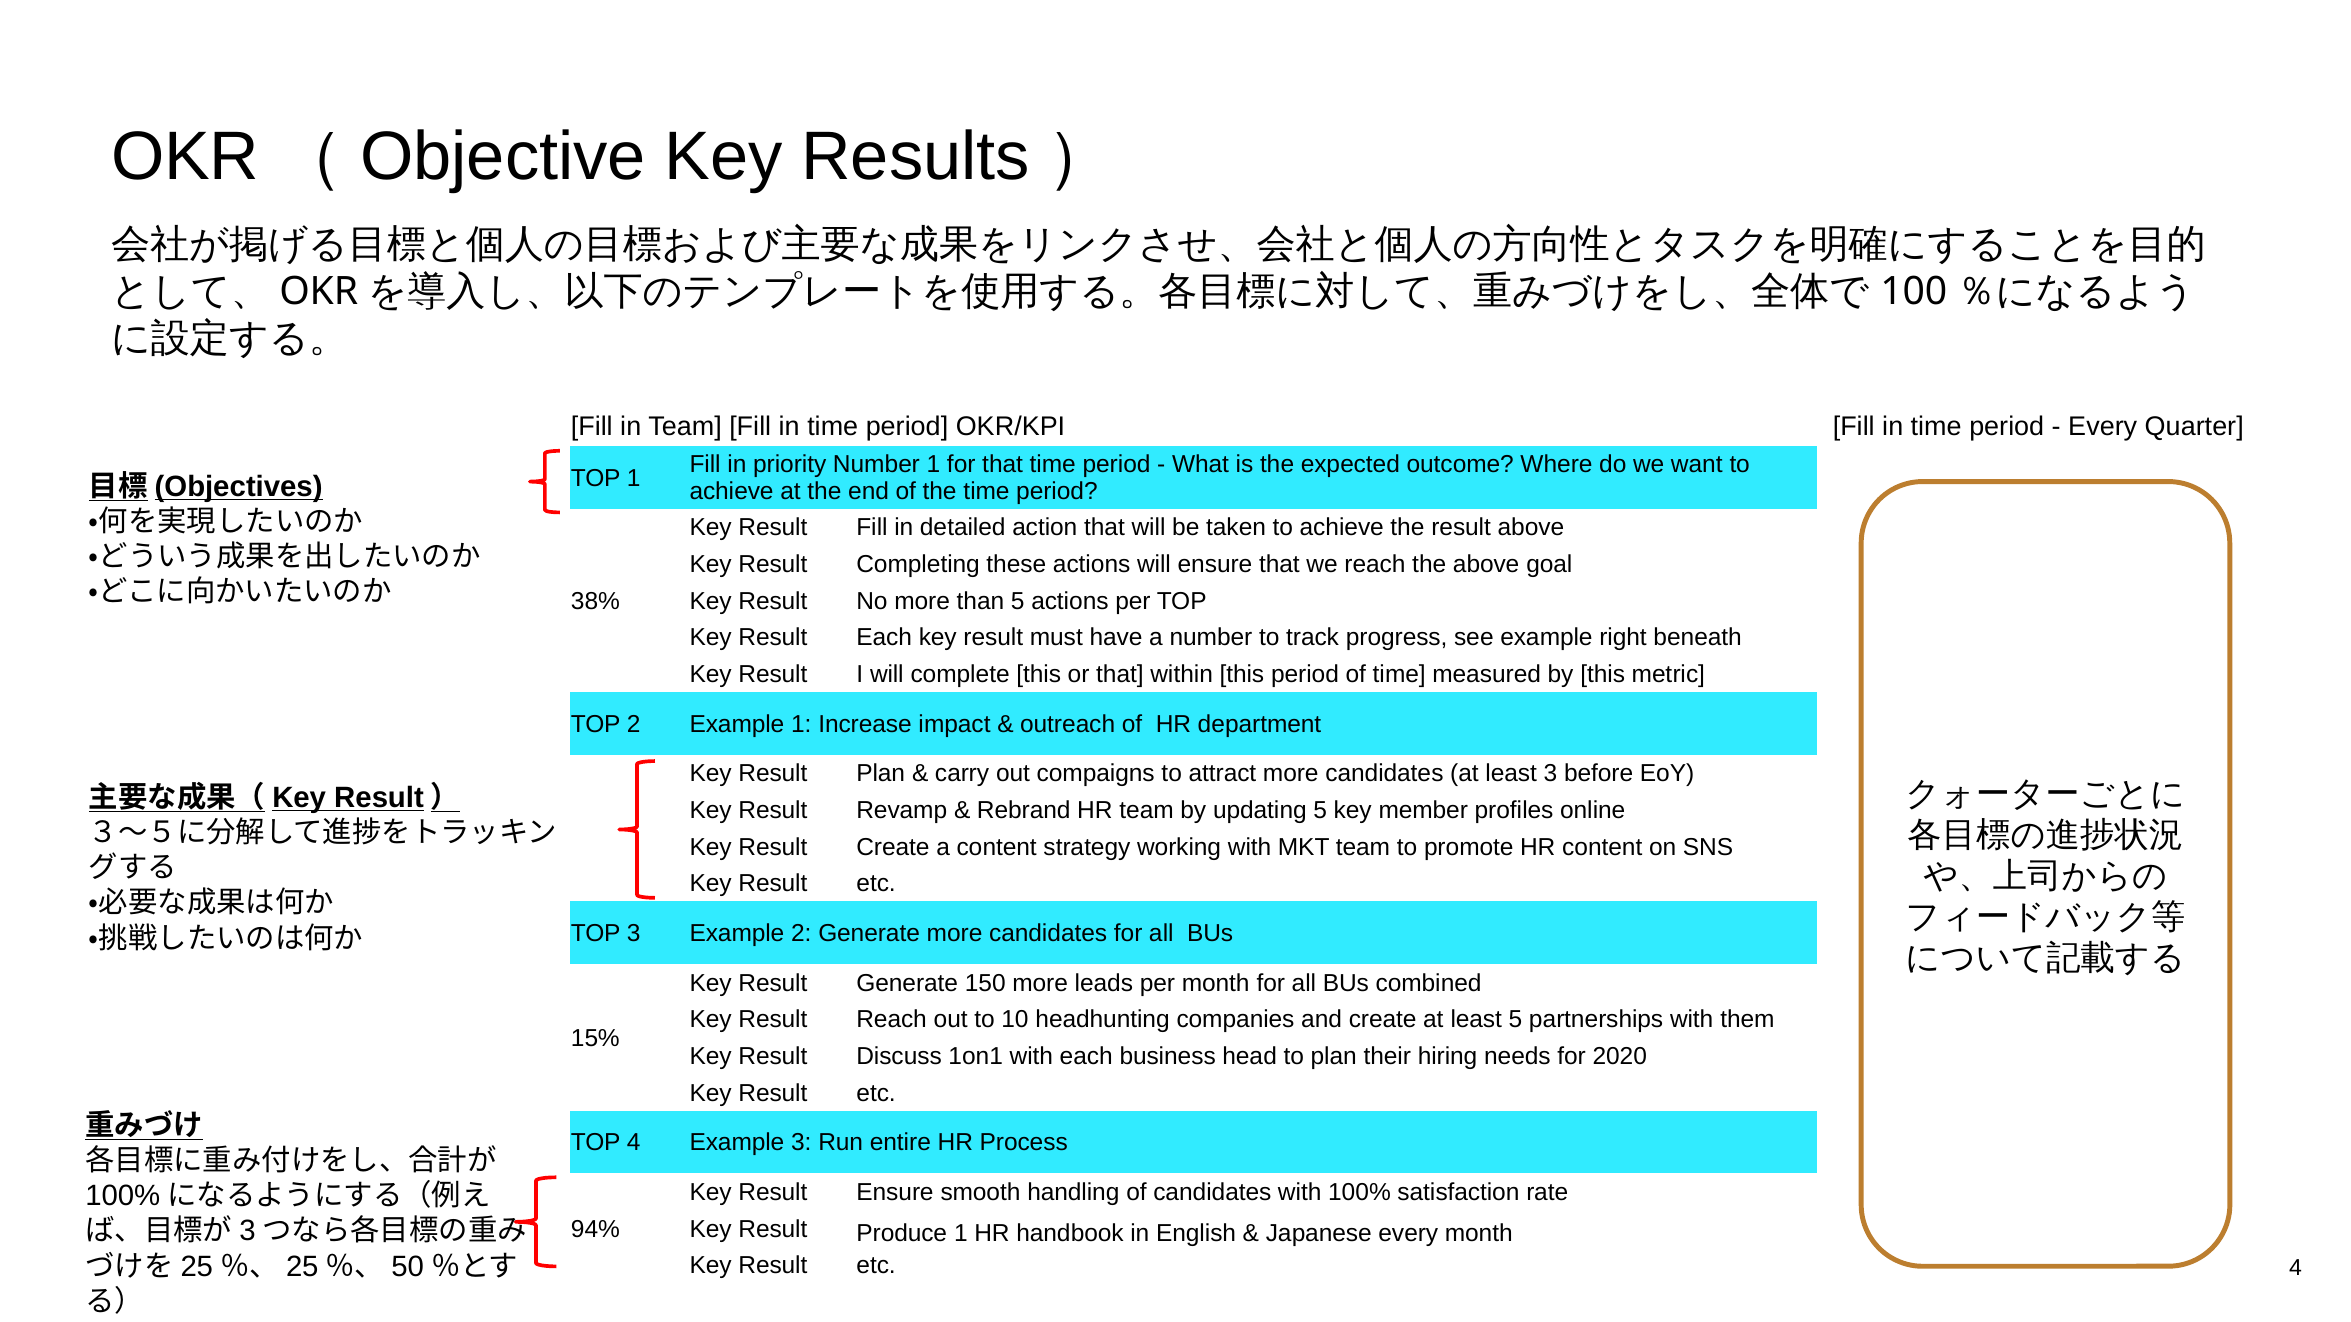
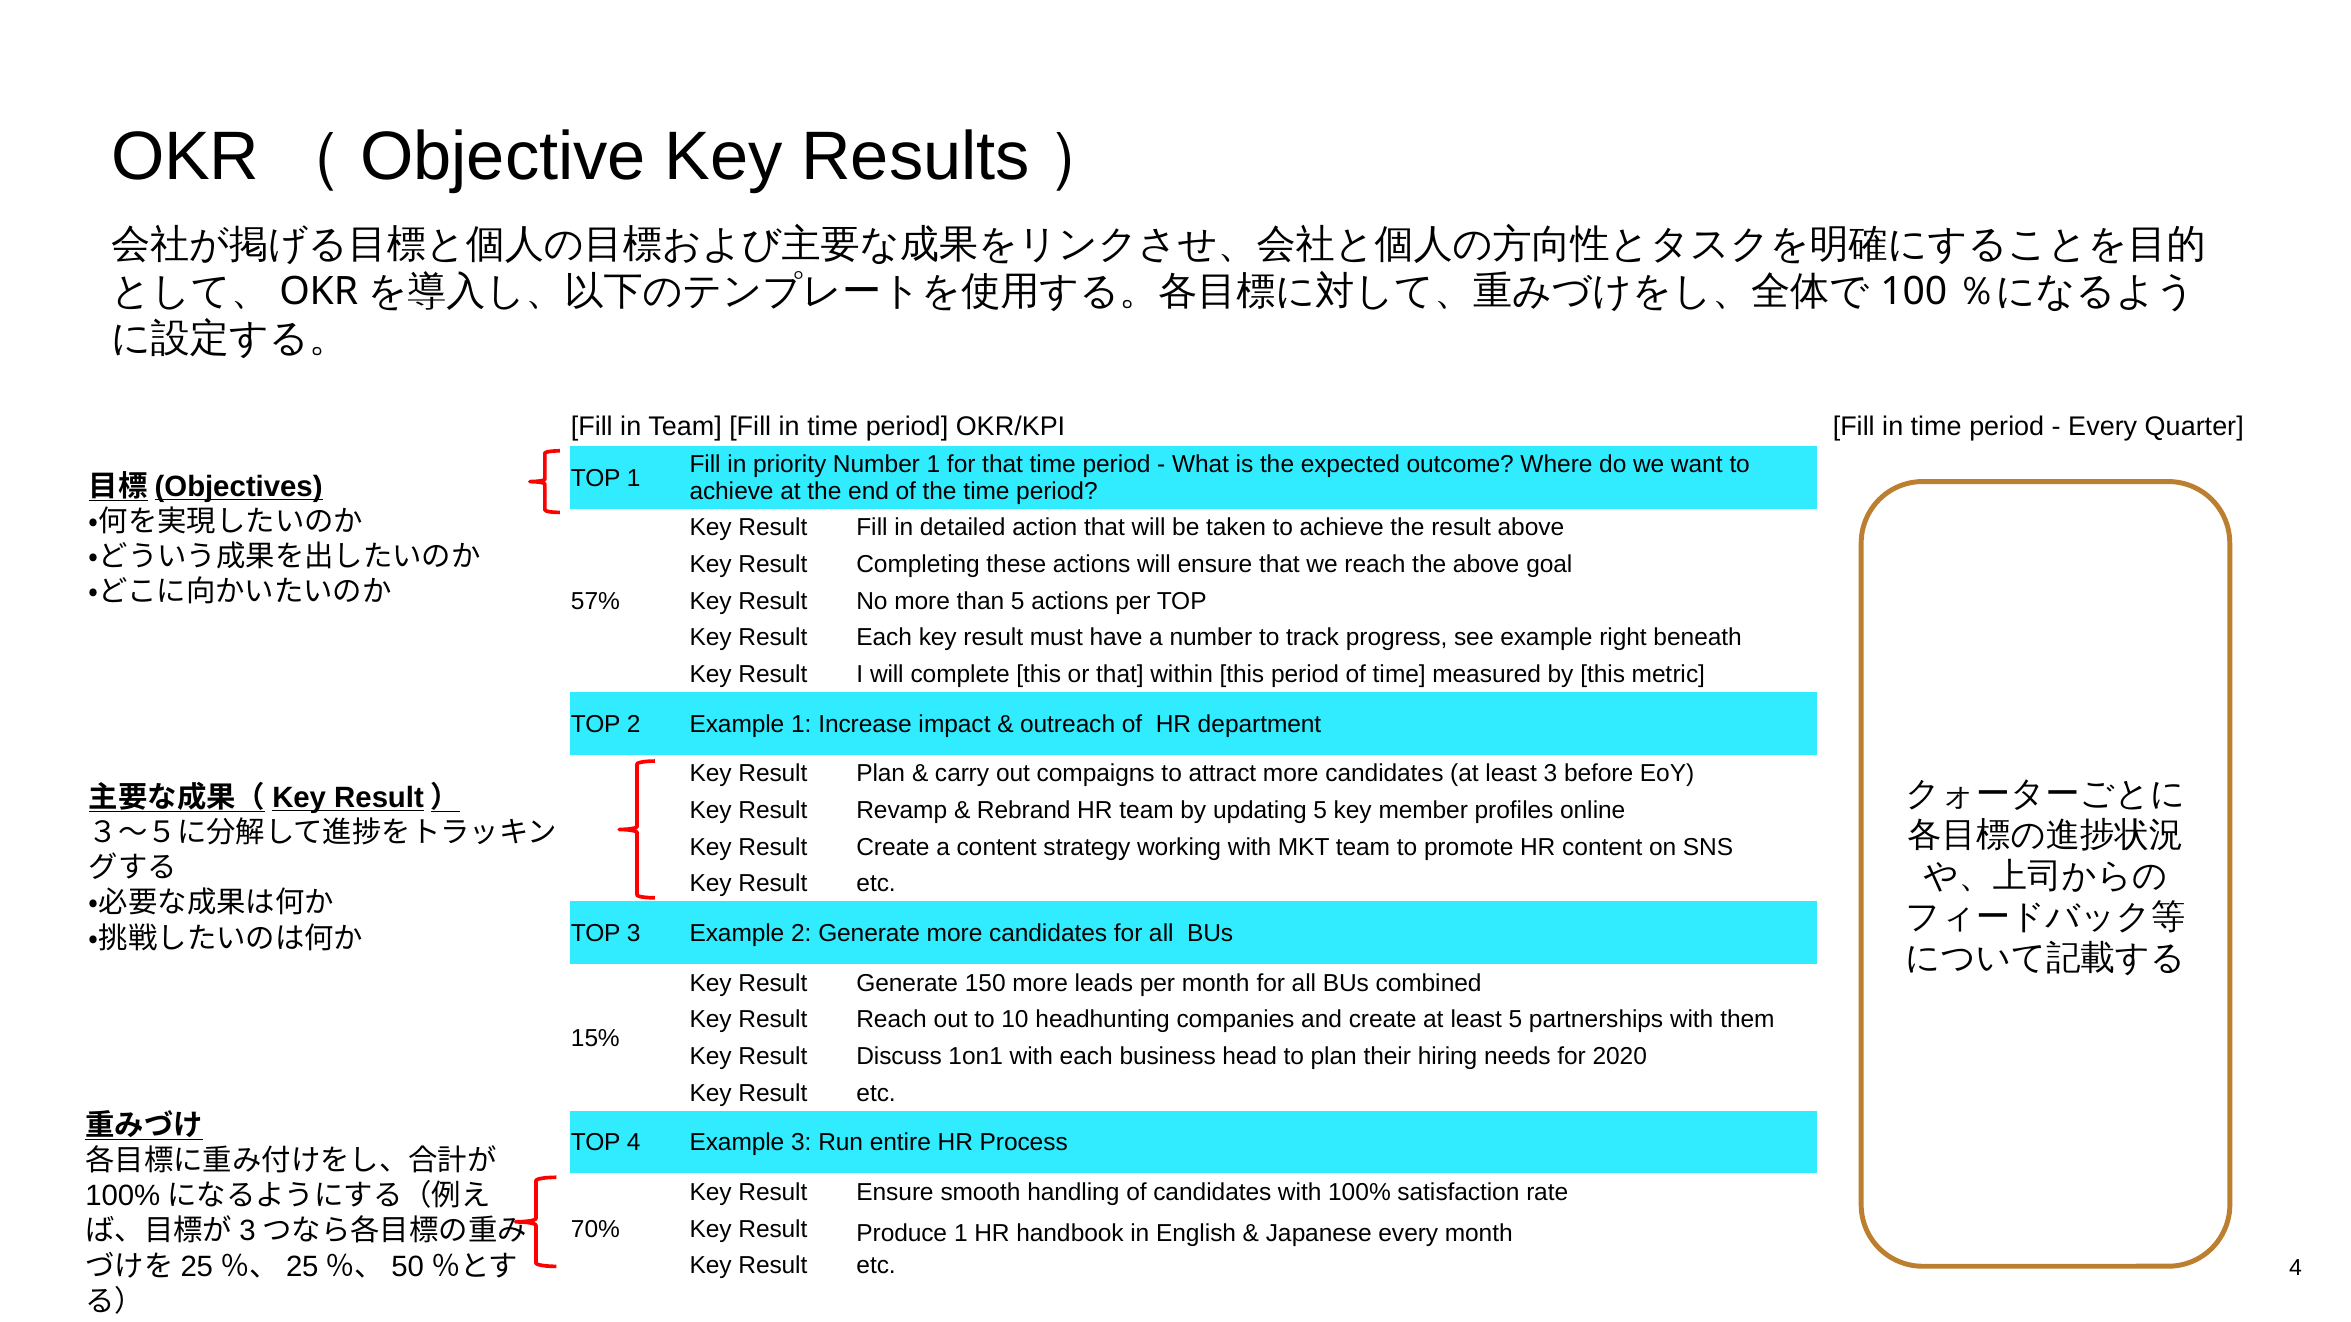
38%: 38% -> 57%
94%: 94% -> 70%
